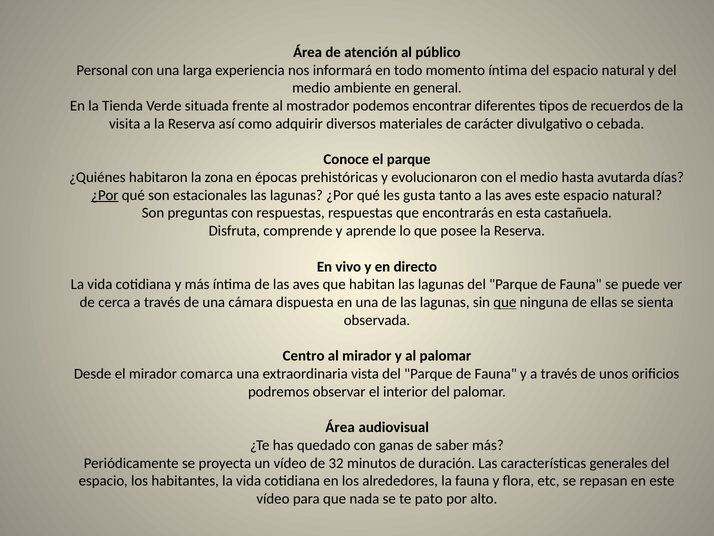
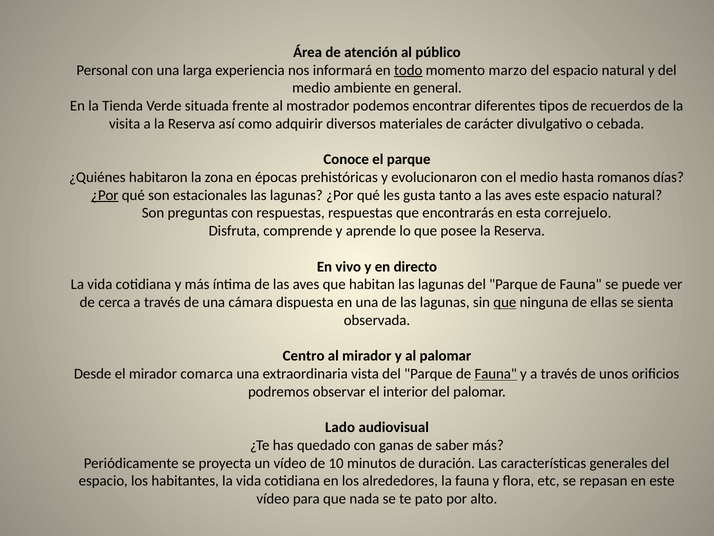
todo underline: none -> present
momento íntima: íntima -> marzo
avutarda: avutarda -> romanos
castañuela: castañuela -> correjuelo
Fauna at (496, 373) underline: none -> present
Área at (340, 427): Área -> Lado
32: 32 -> 10
